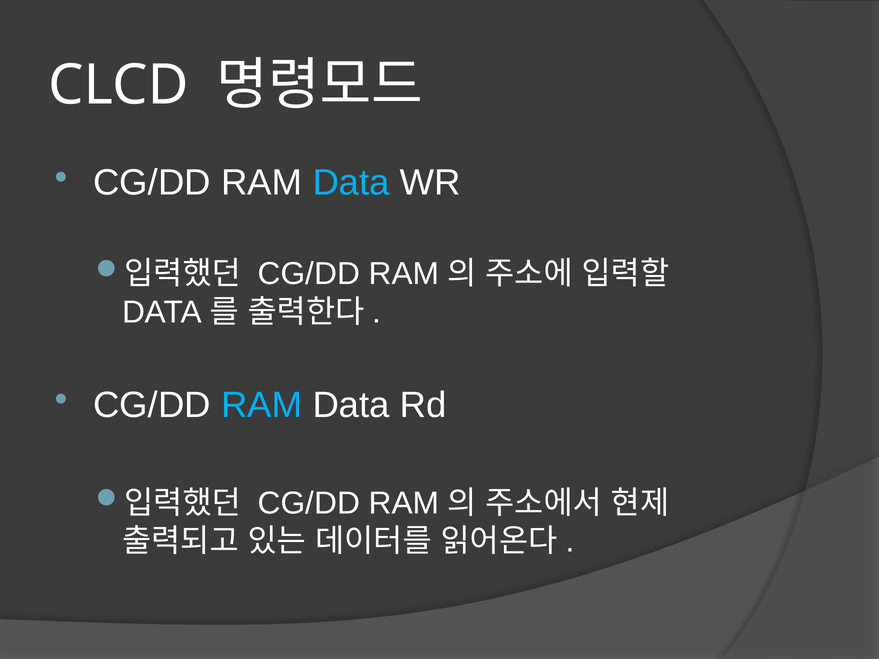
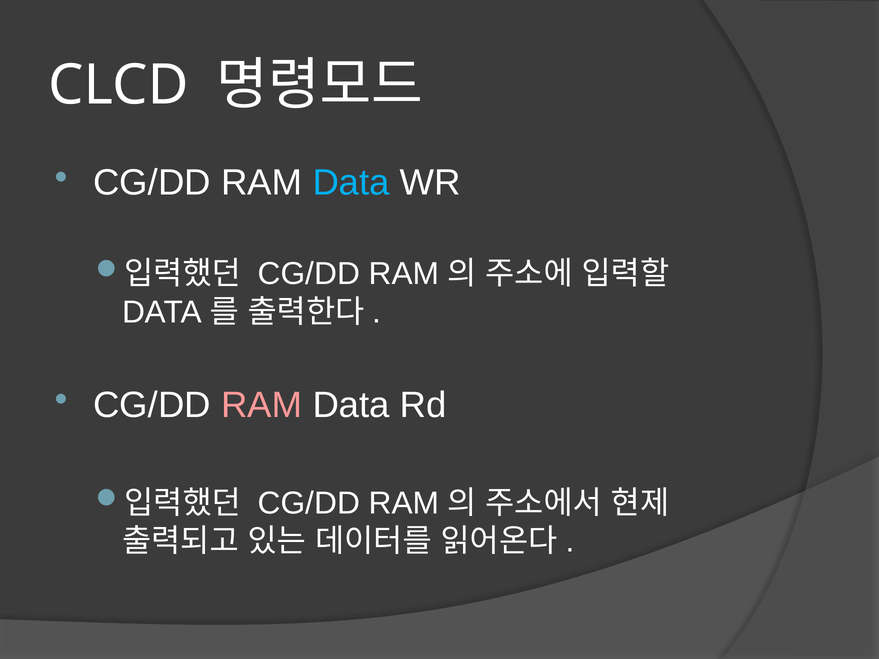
RAM at (262, 405) colour: light blue -> pink
